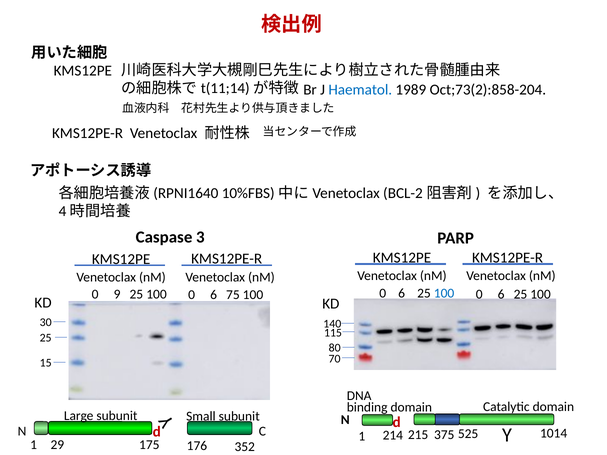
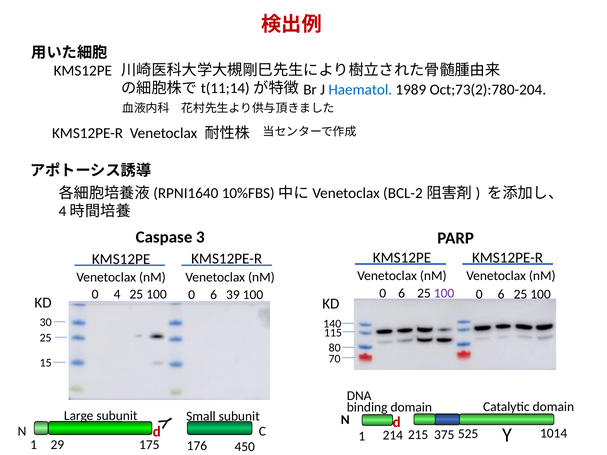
Oct;73(2):858-204: Oct;73(2):858-204 -> Oct;73(2):780-204
100 at (444, 294) colour: blue -> purple
9: 9 -> 4
75: 75 -> 39
352: 352 -> 450
